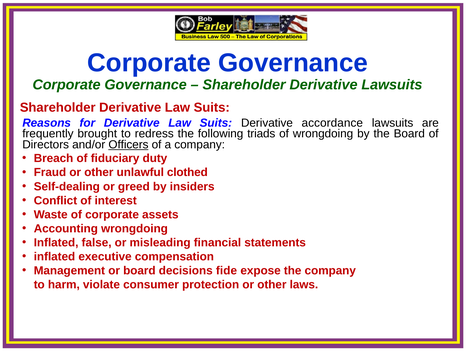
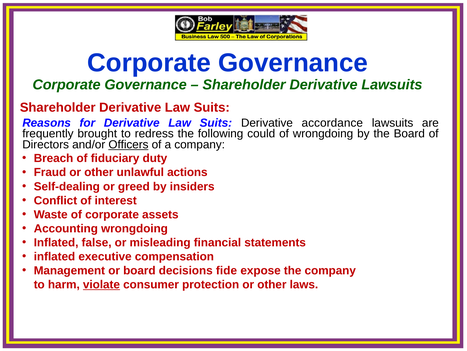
triads: triads -> could
clothed: clothed -> actions
violate underline: none -> present
